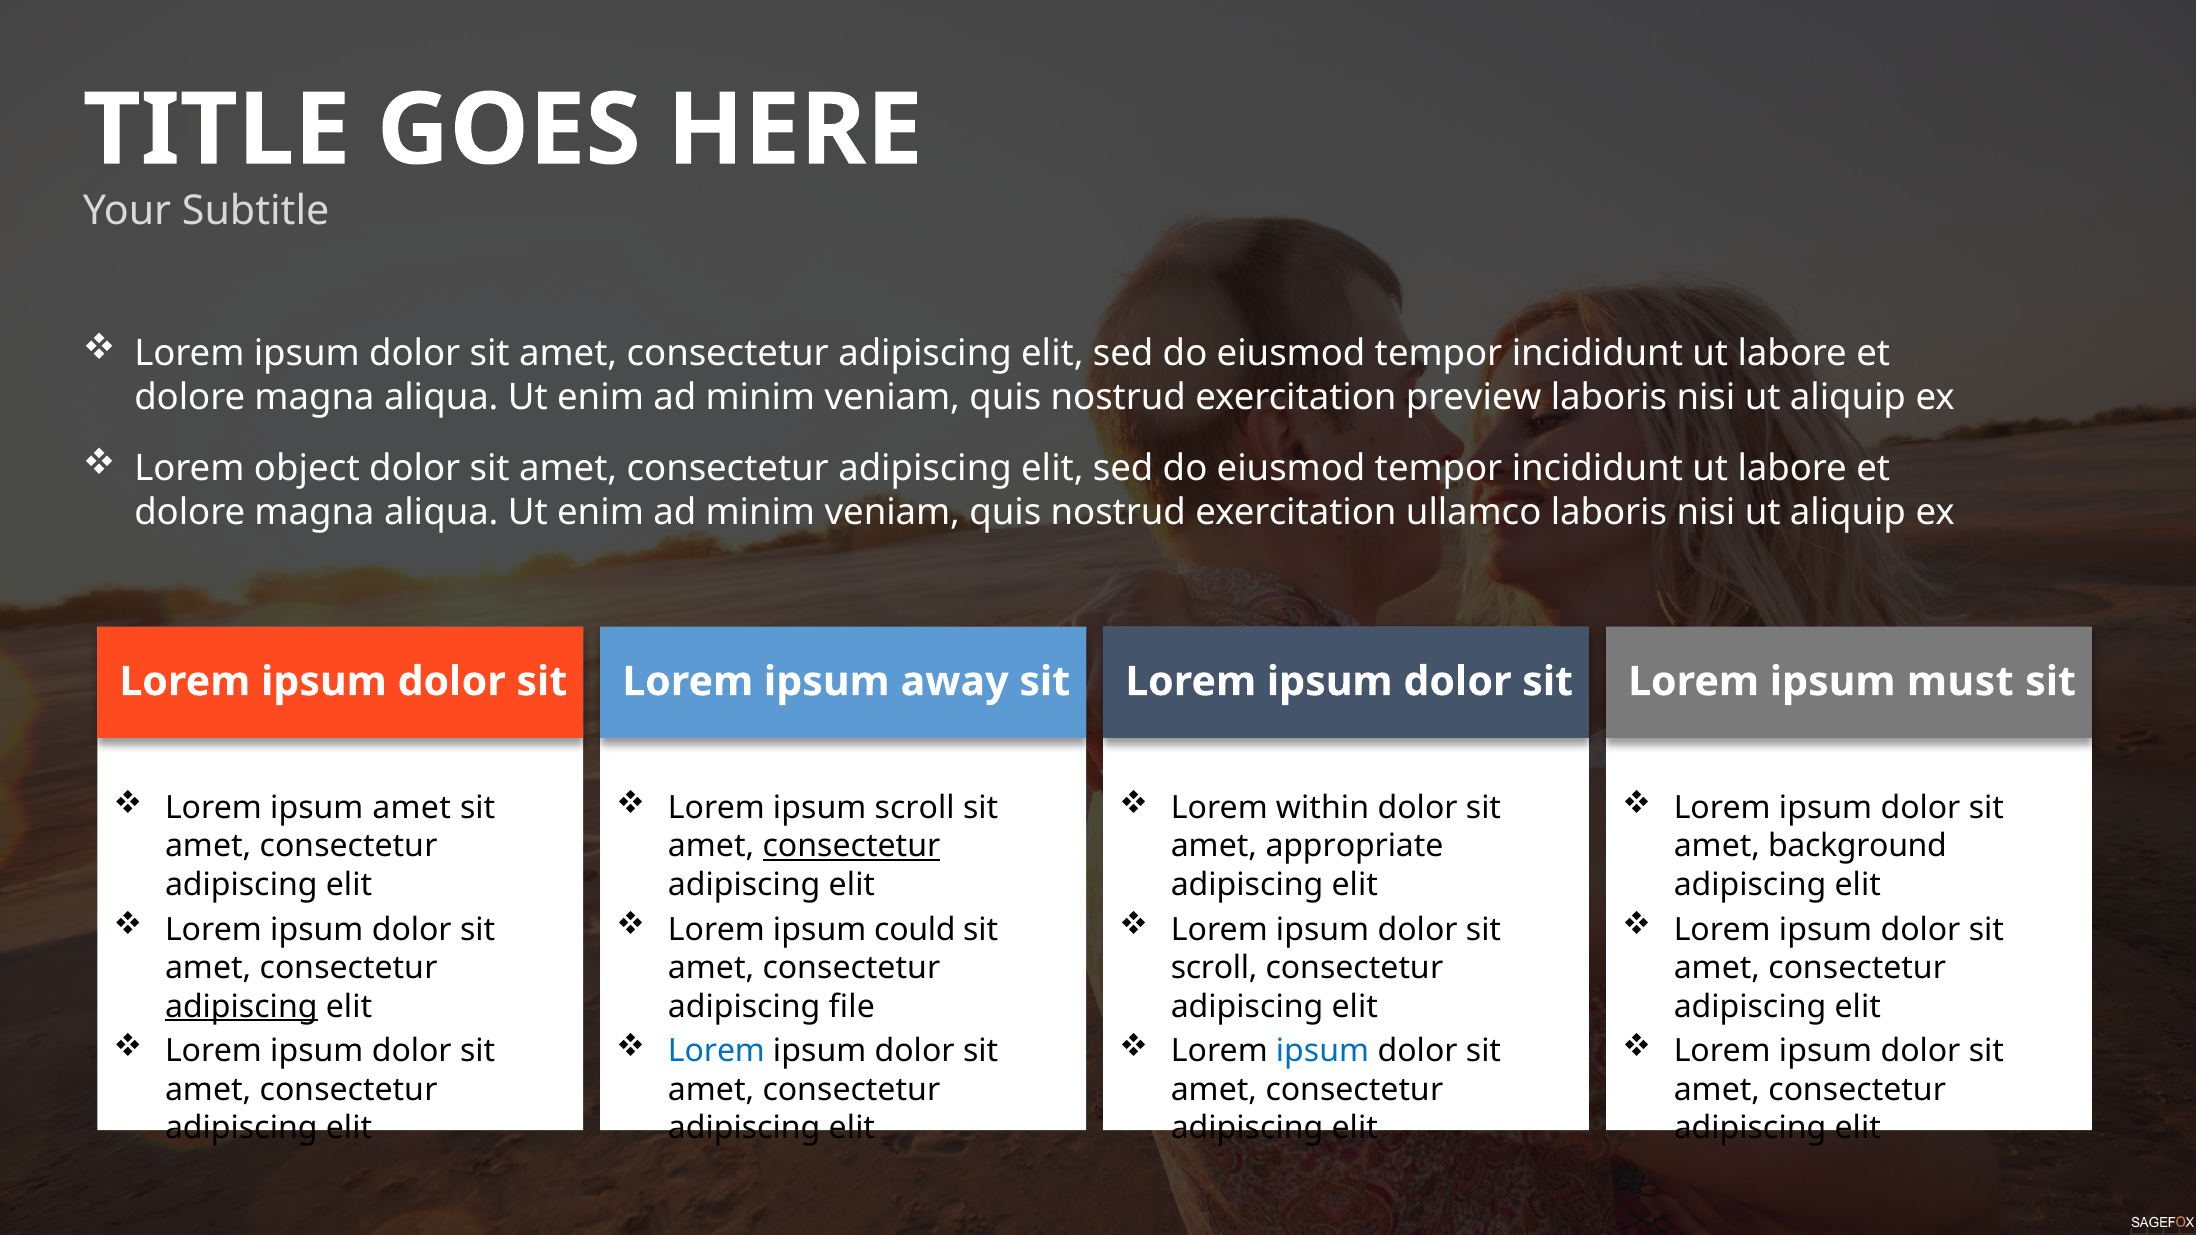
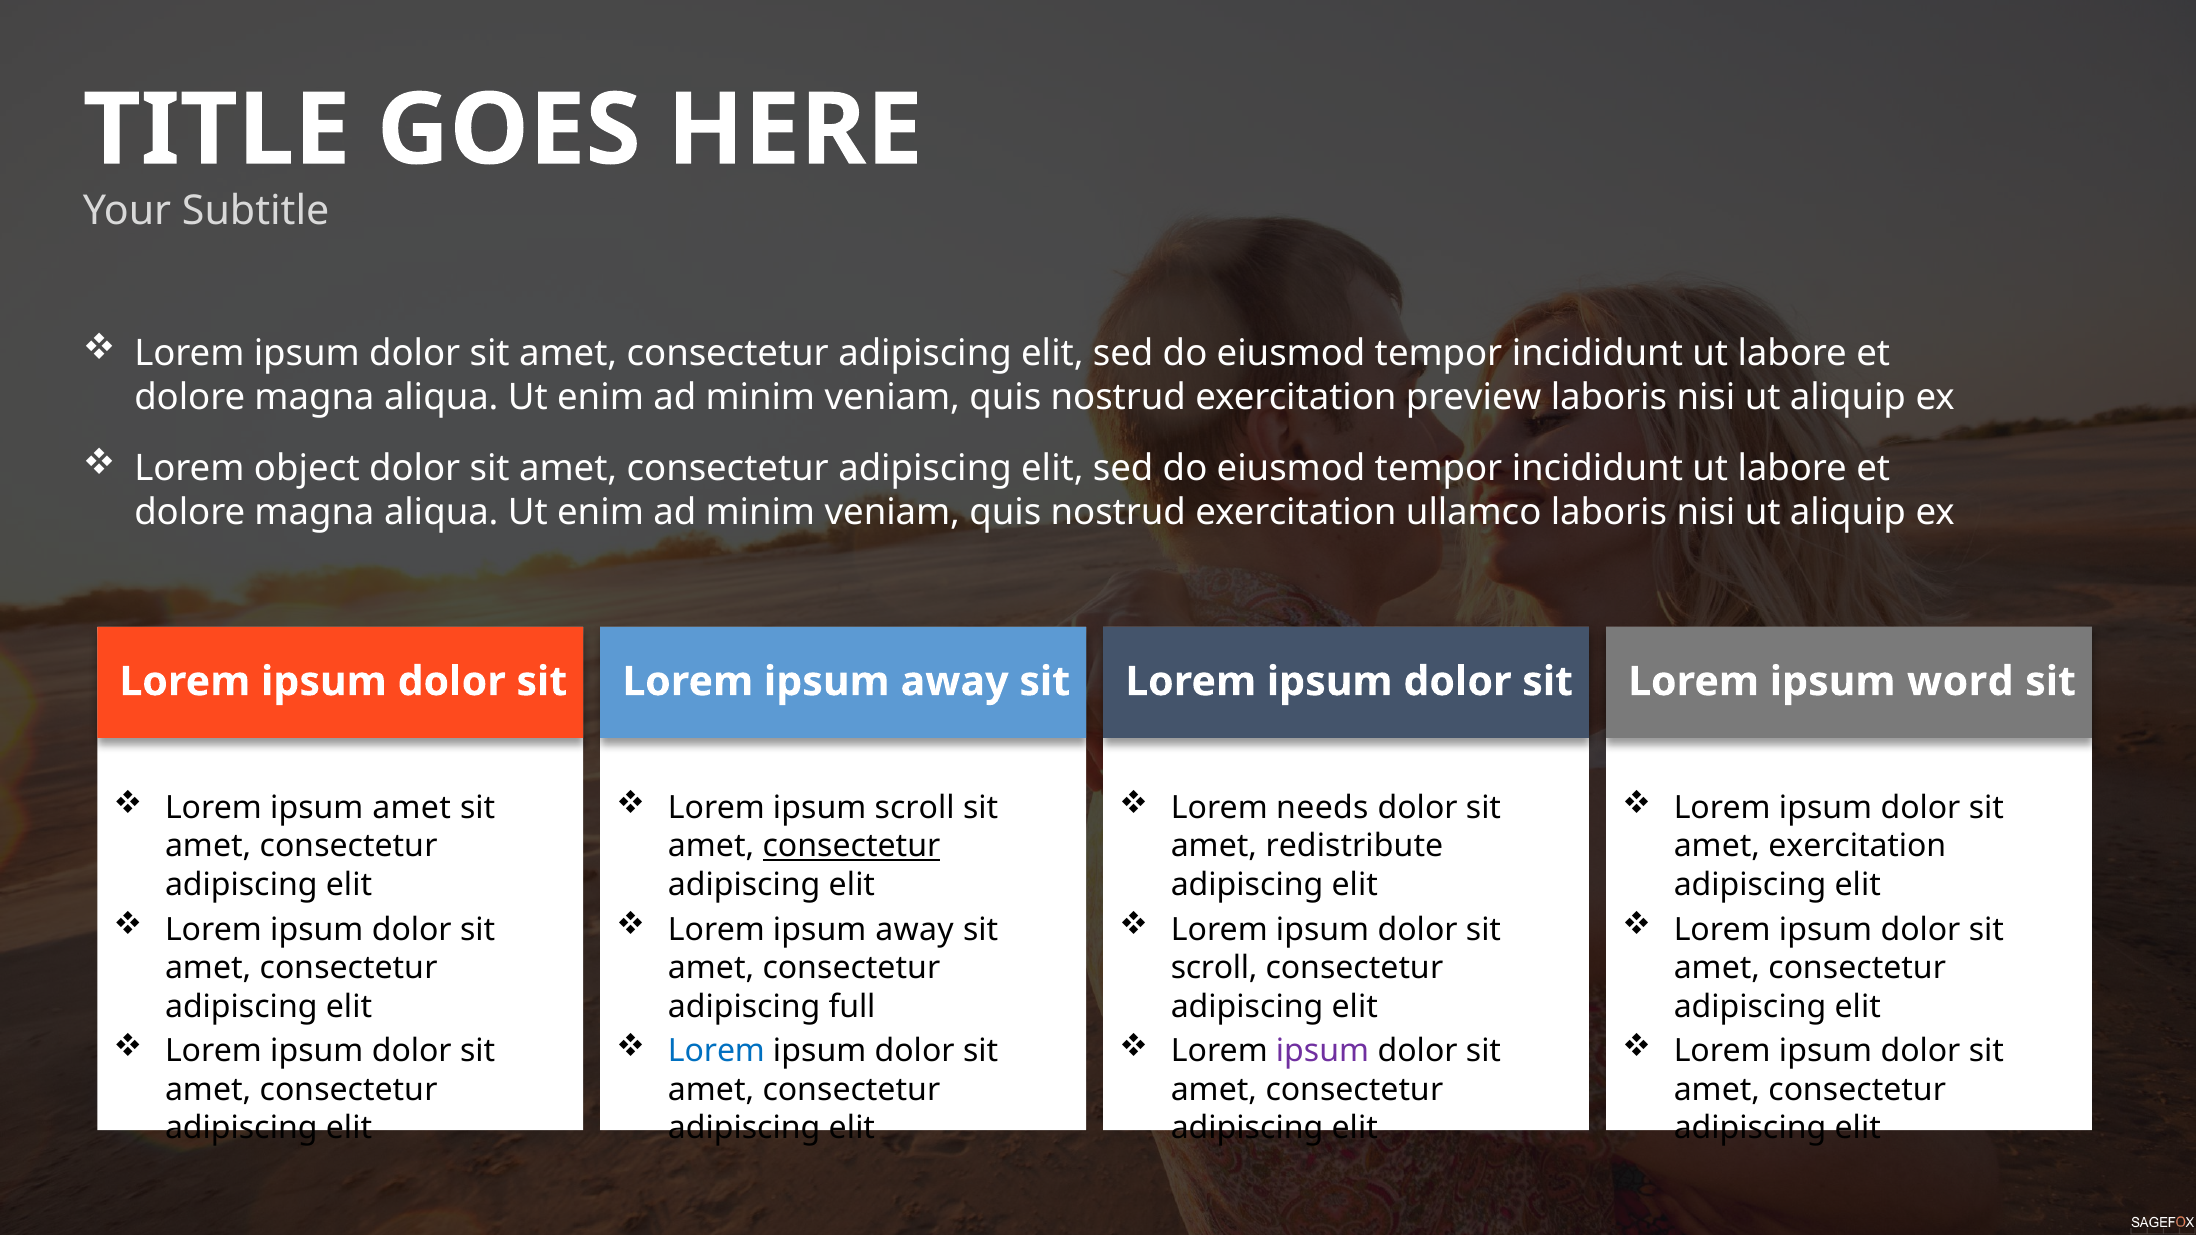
must: must -> word
within: within -> needs
appropriate: appropriate -> redistribute
amet background: background -> exercitation
could at (915, 930): could -> away
adipiscing at (241, 1007) underline: present -> none
file: file -> full
ipsum at (1323, 1052) colour: blue -> purple
